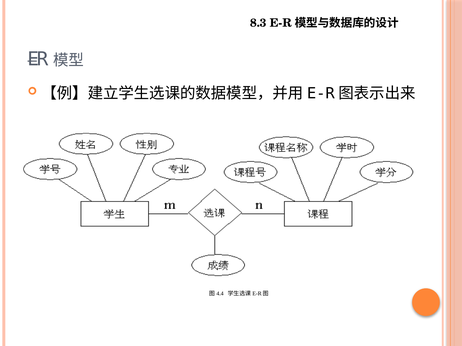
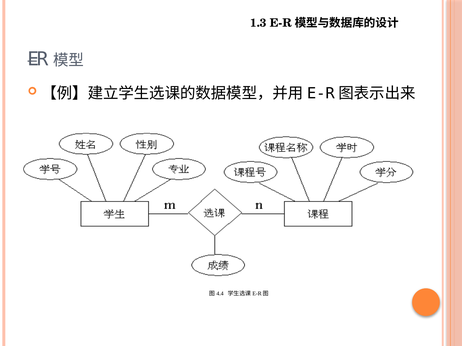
8.3: 8.3 -> 1.3
